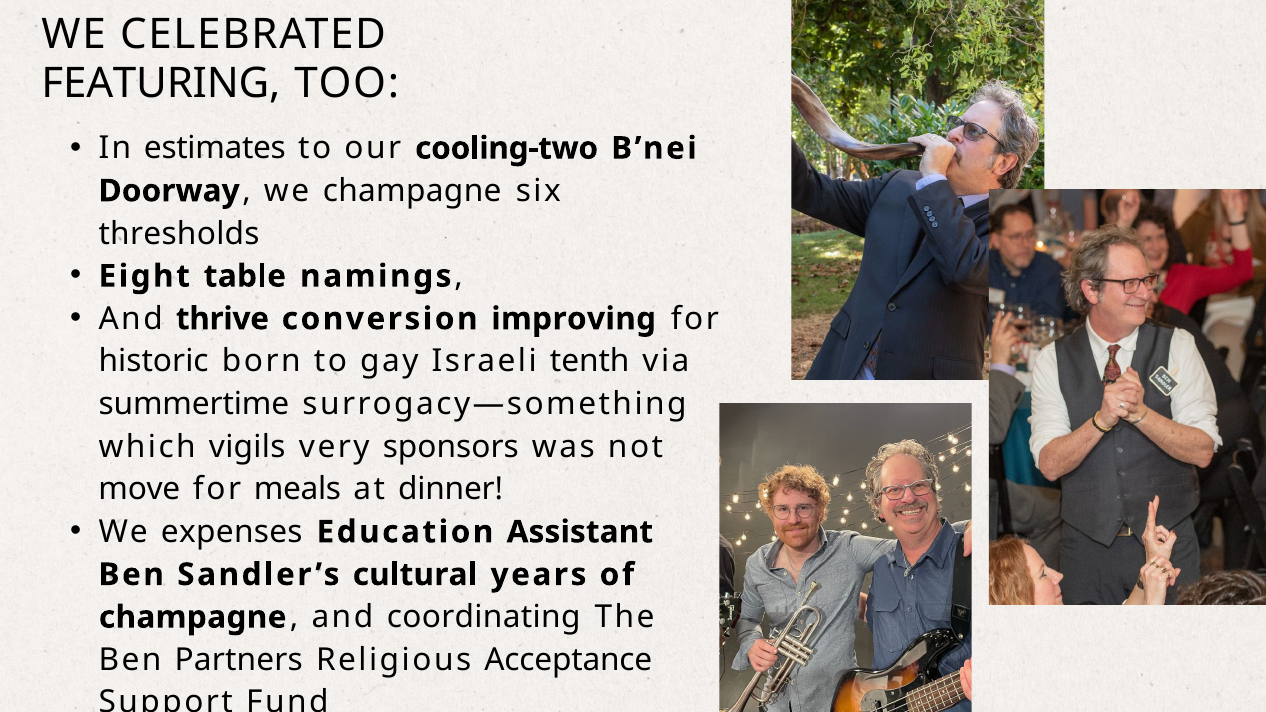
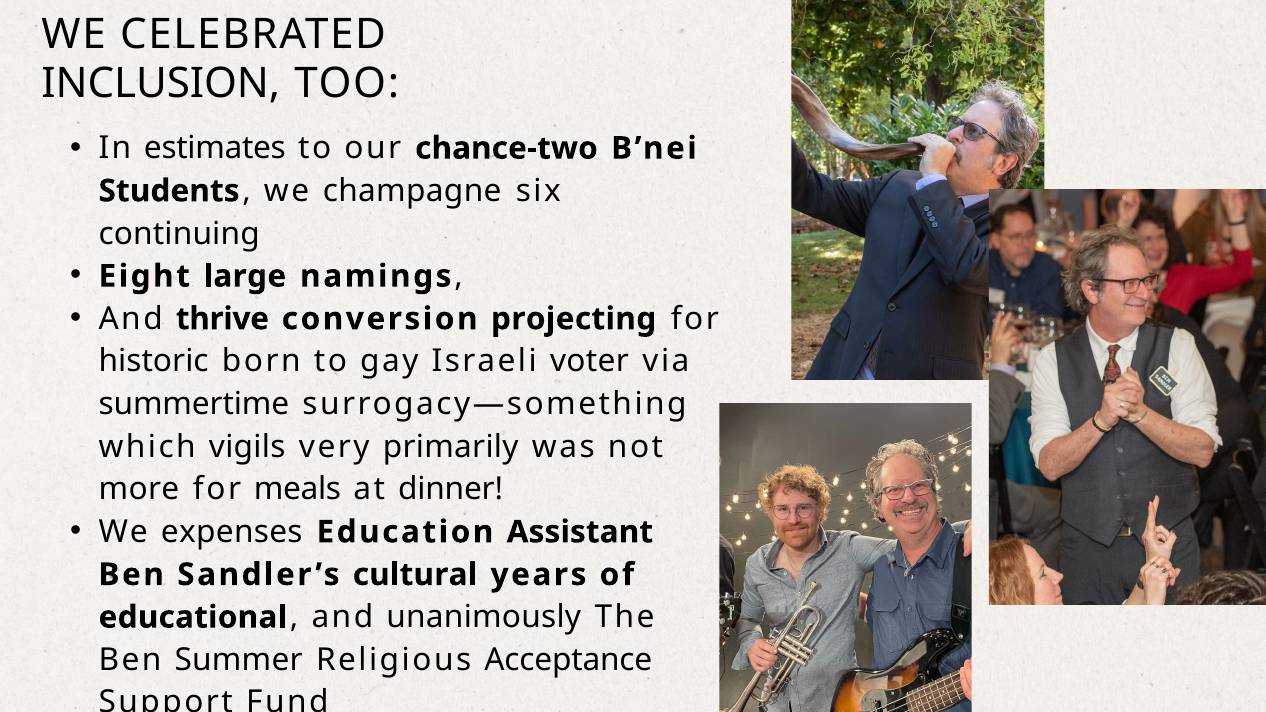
FEATURING: FEATURING -> INCLUSION
cooling-two: cooling-two -> chance-two
Doorway: Doorway -> Students
thresholds: thresholds -> continuing
table: table -> large
improving: improving -> projecting
tenth: tenth -> voter
sponsors: sponsors -> primarily
move: move -> more
champagne at (193, 617): champagne -> educational
coordinating: coordinating -> unanimously
Partners: Partners -> Summer
